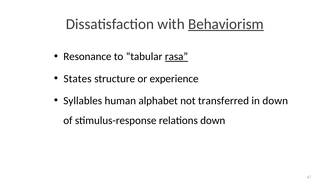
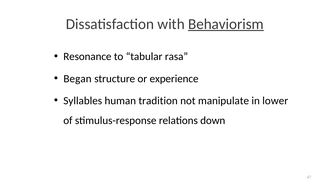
rasa underline: present -> none
States: States -> Began
alphabet: alphabet -> tradition
transferred: transferred -> manipulate
in down: down -> lower
